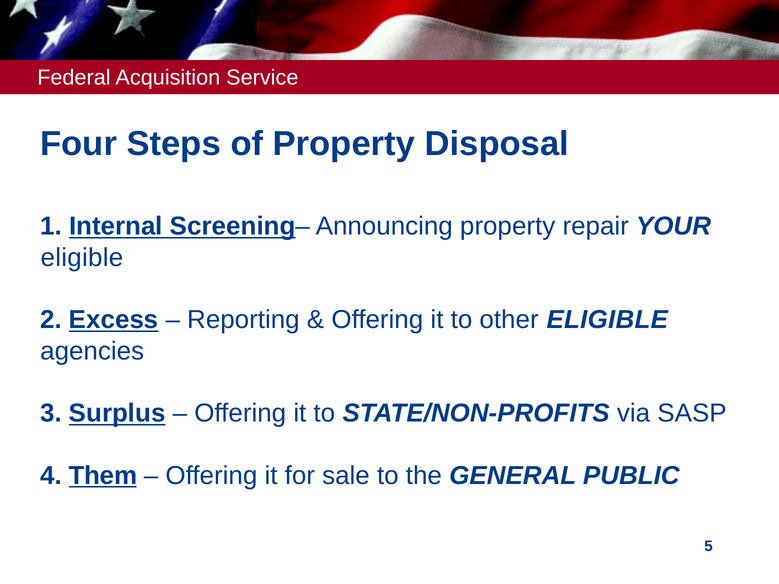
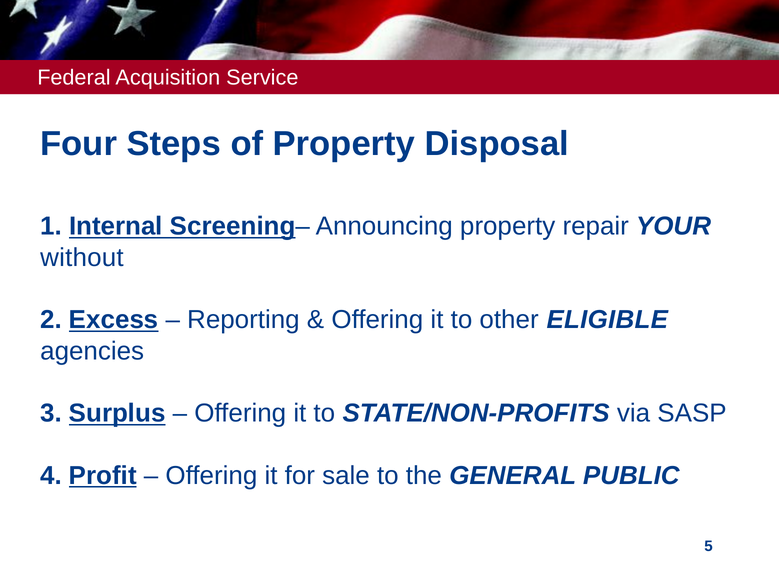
eligible at (82, 258): eligible -> without
Them: Them -> Profit
